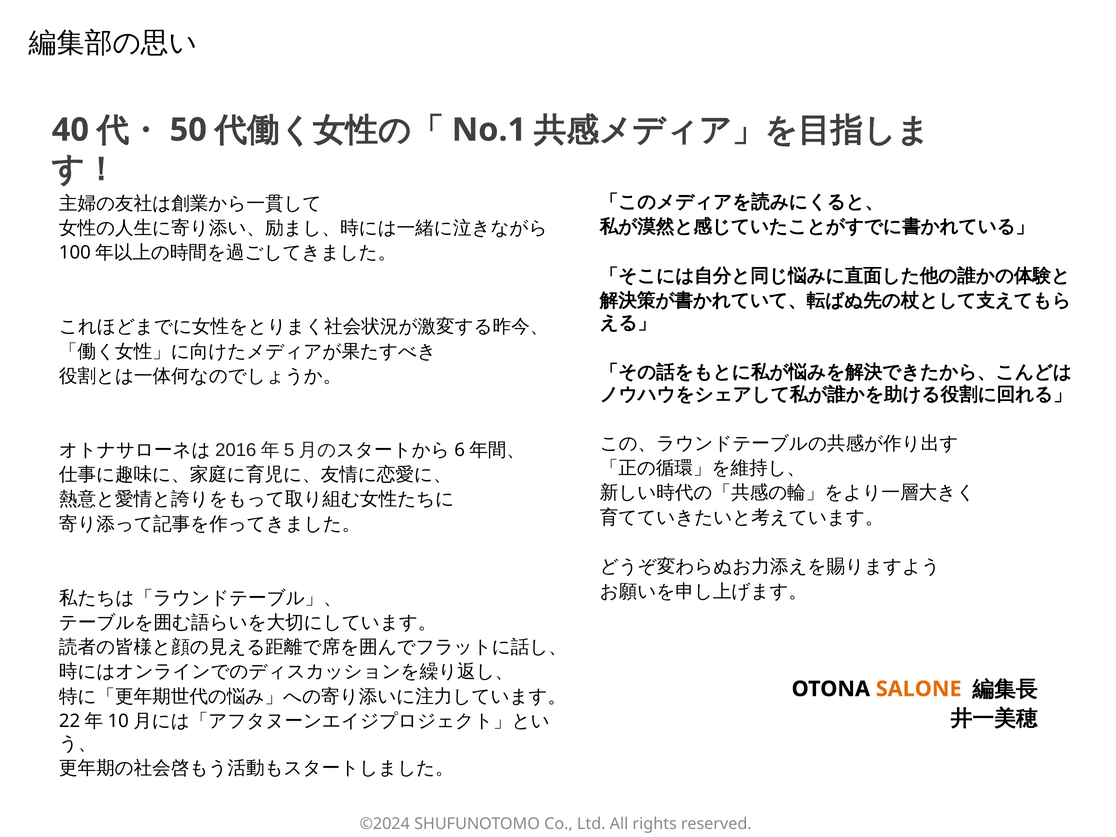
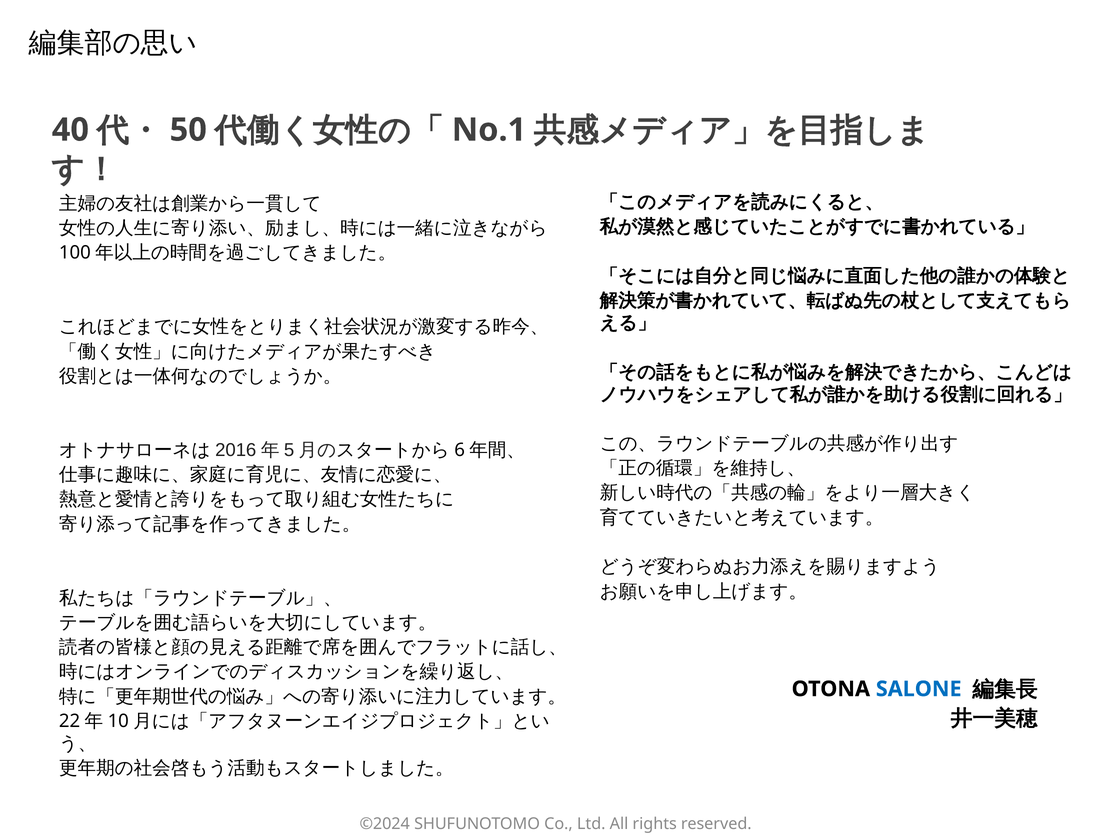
SALONE colour: orange -> blue
